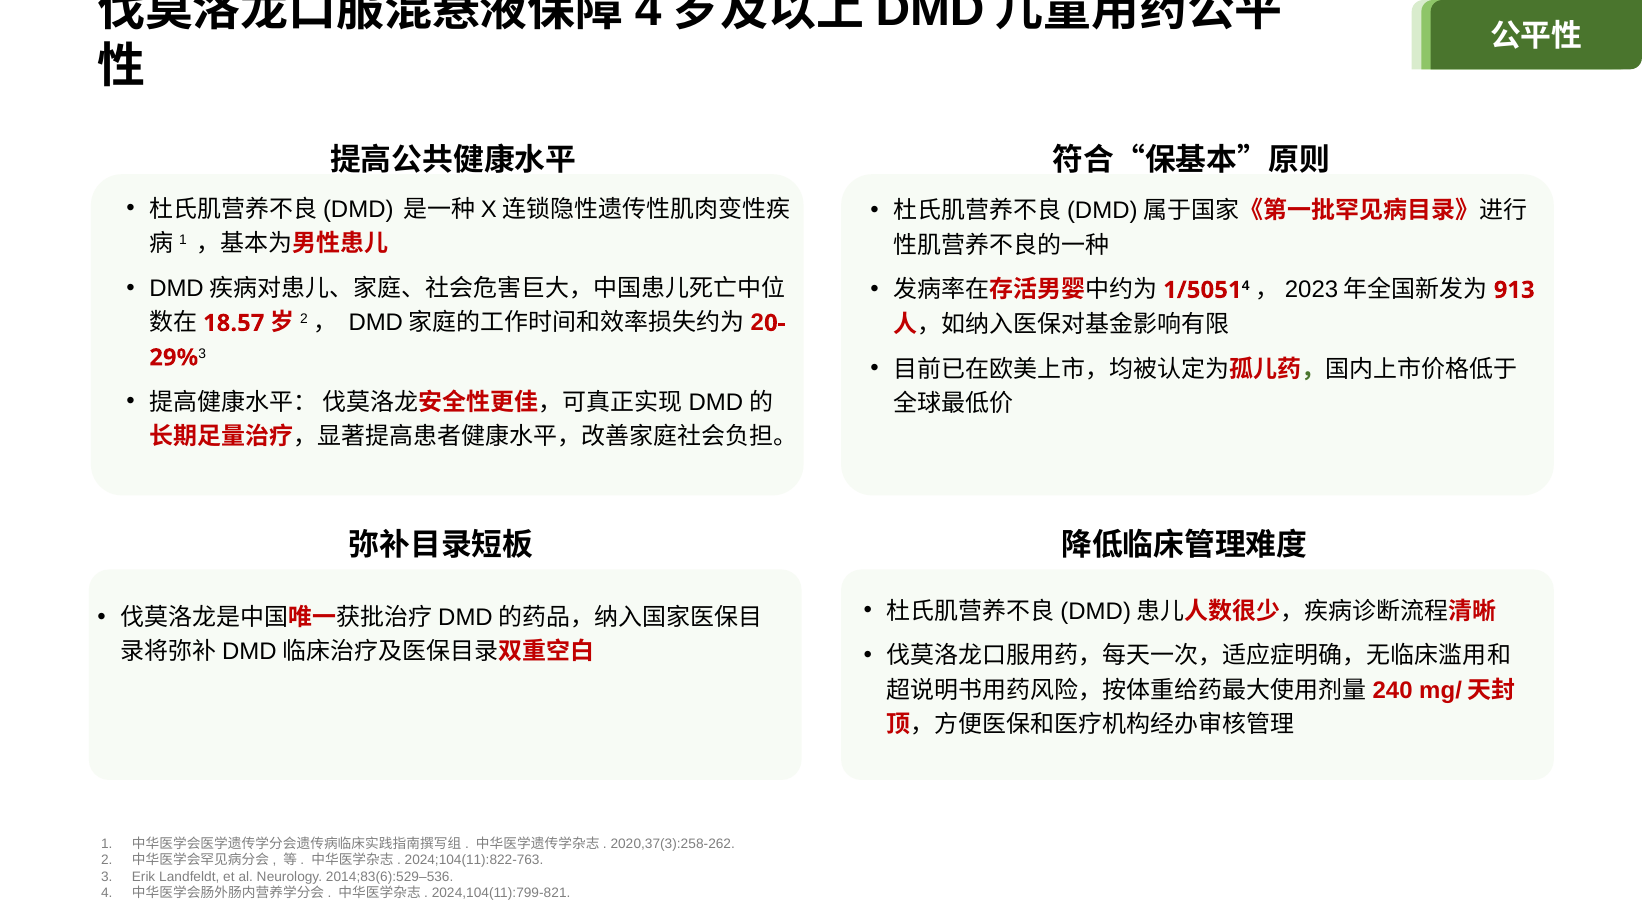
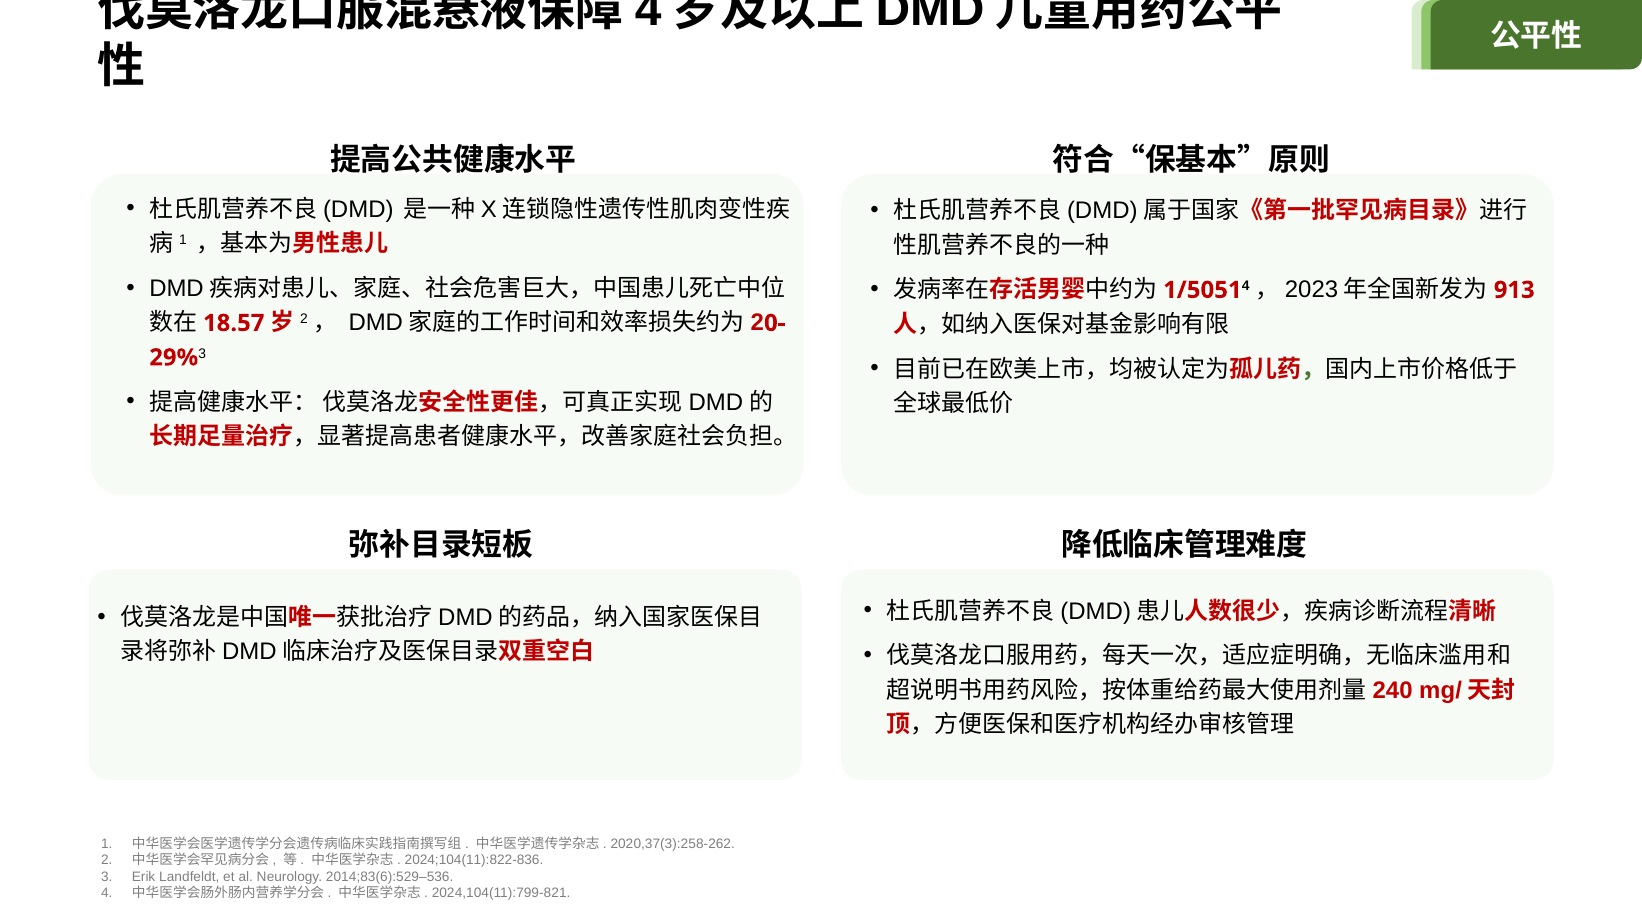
2024;104(11):822-763: 2024;104(11):822-763 -> 2024;104(11):822-836
